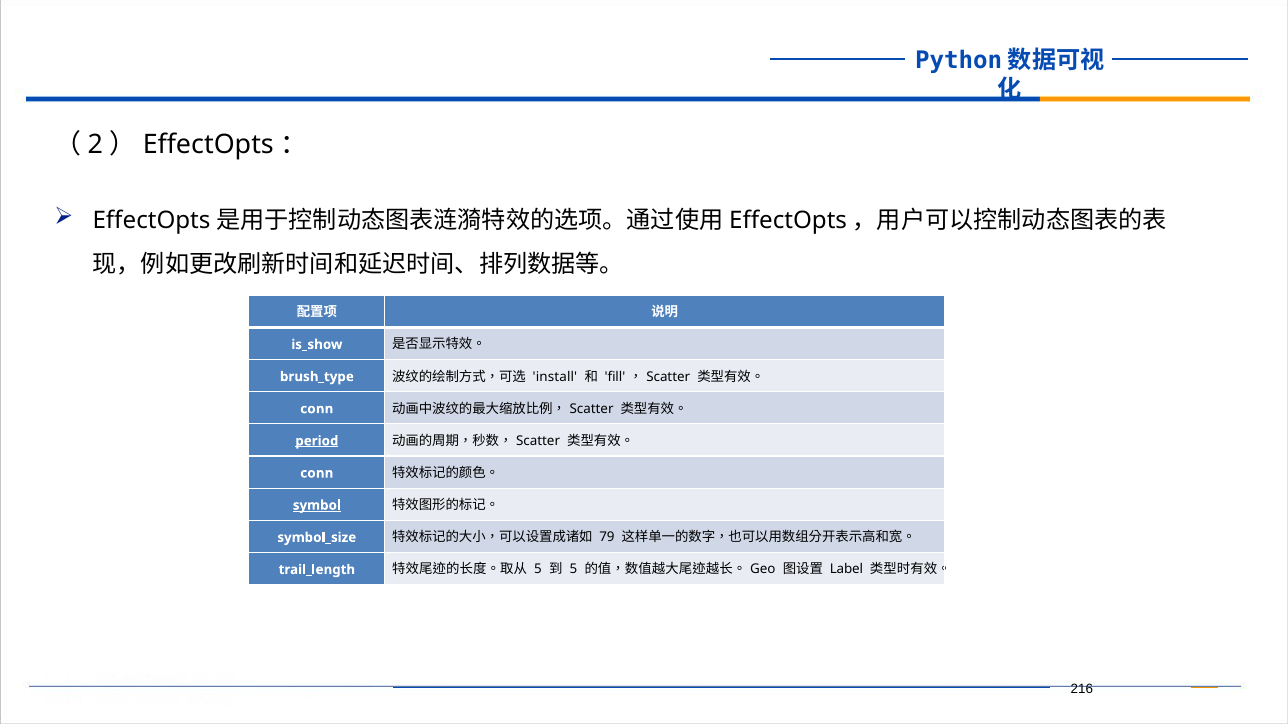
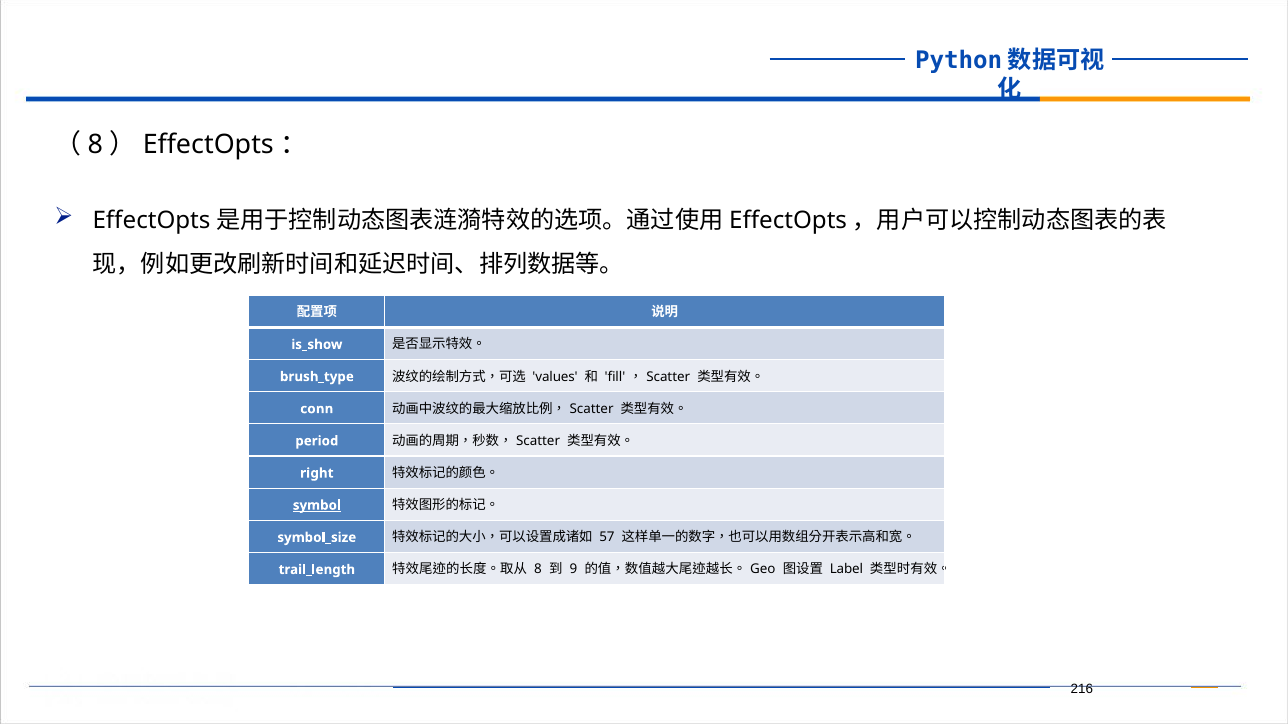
2 at (95, 145): 2 -> 8
install: install -> values
period underline: present -> none
conn at (317, 473): conn -> right
79: 79 -> 57
5 at (538, 570): 5 -> 8
5 at (573, 570): 5 -> 9
